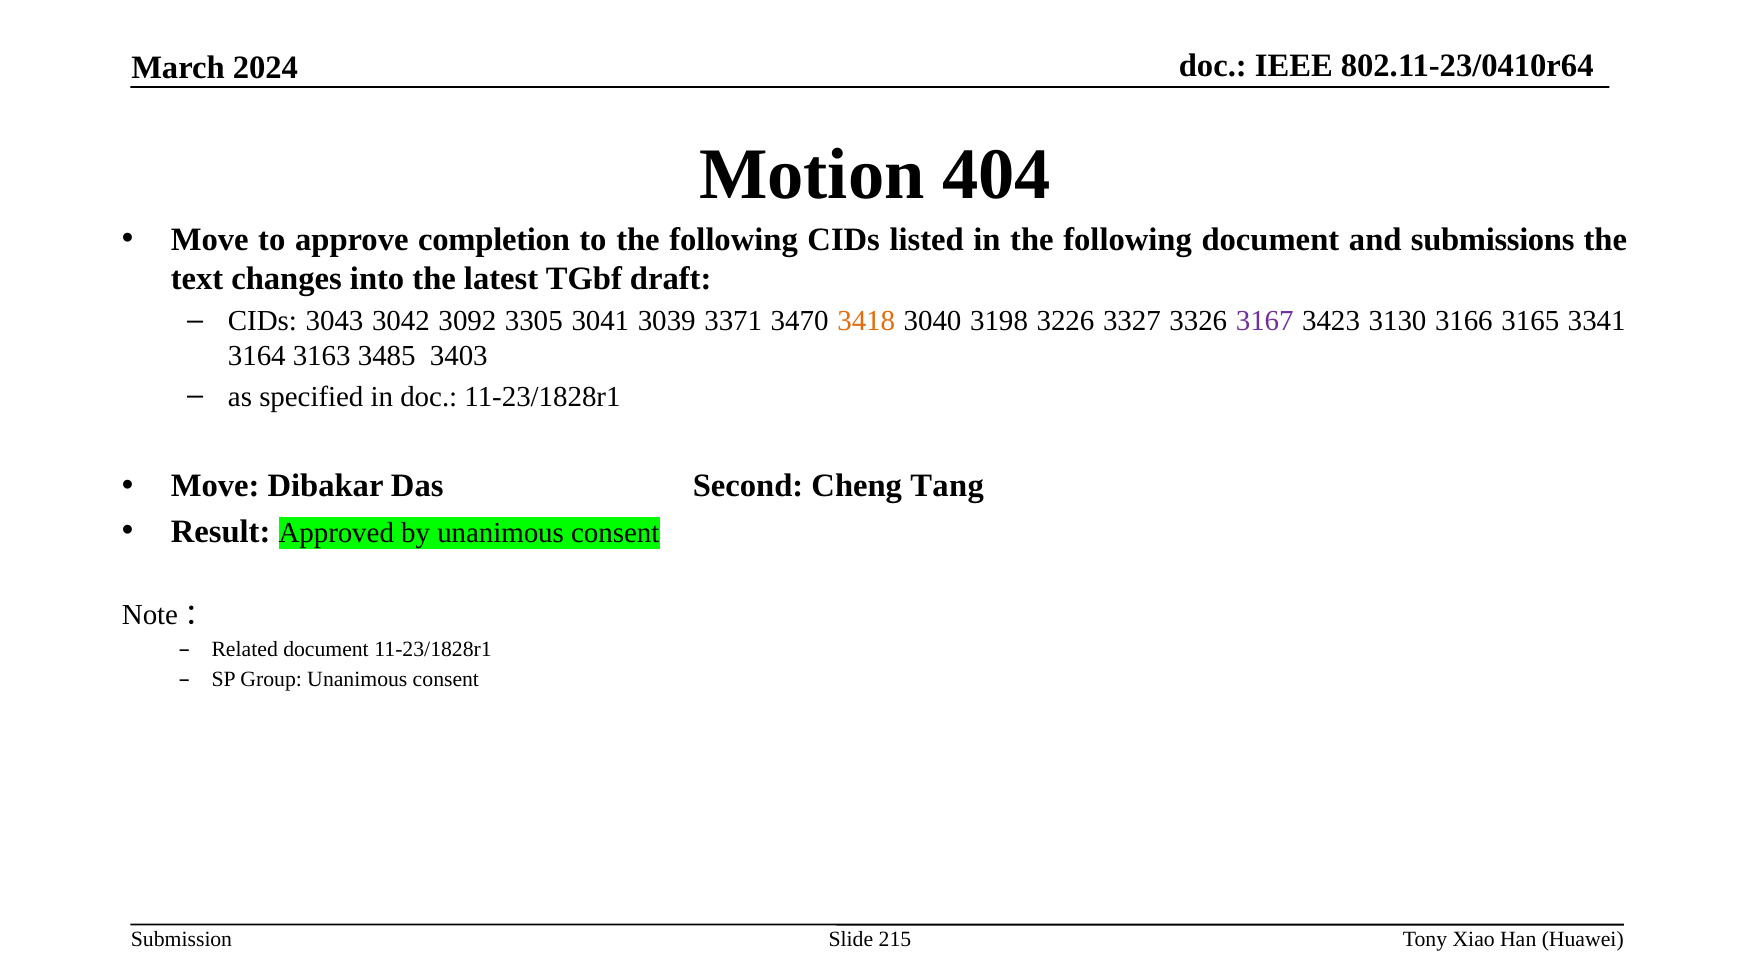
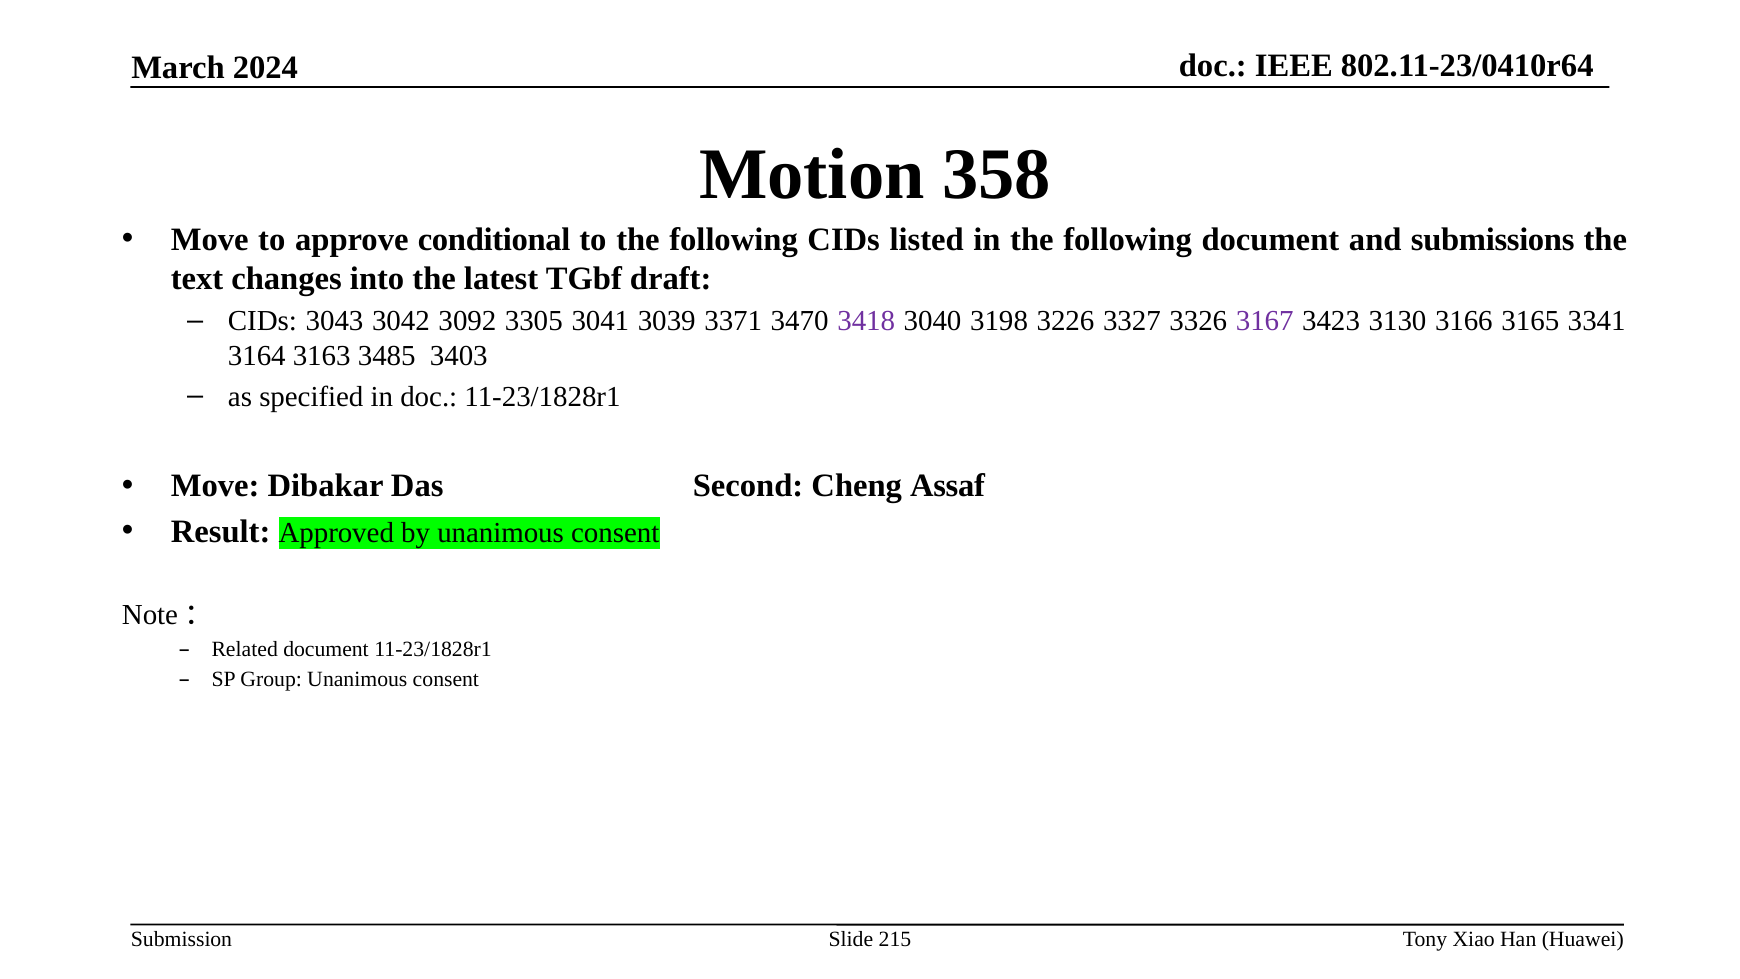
404: 404 -> 358
completion: completion -> conditional
3418 colour: orange -> purple
Tang: Tang -> Assaf
